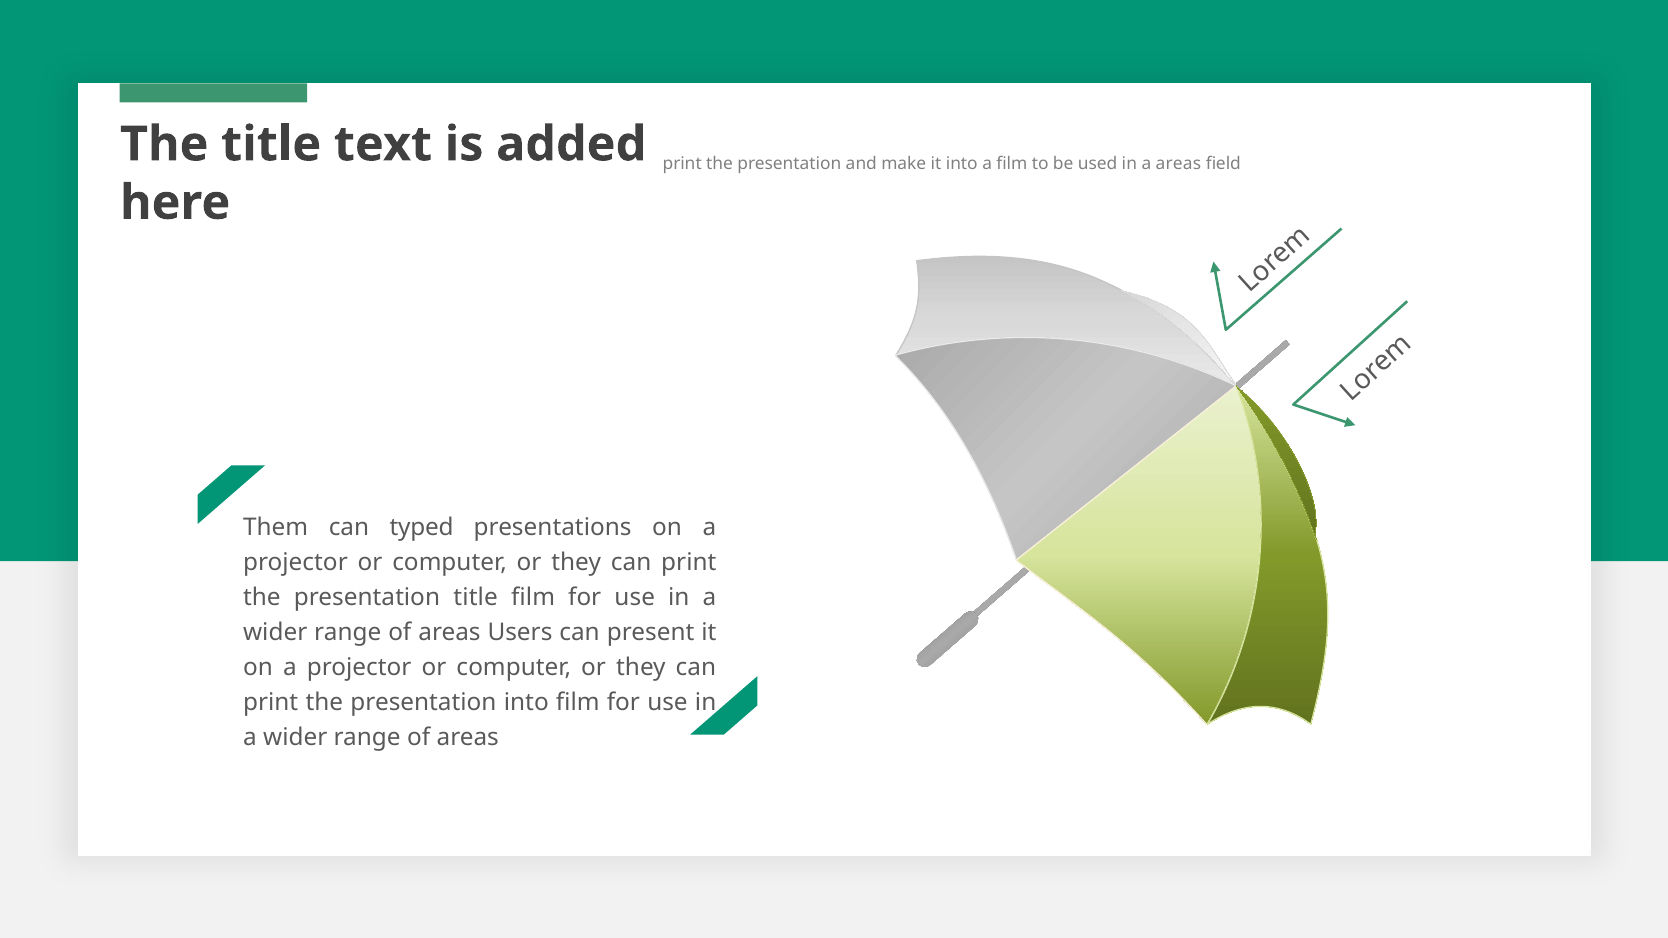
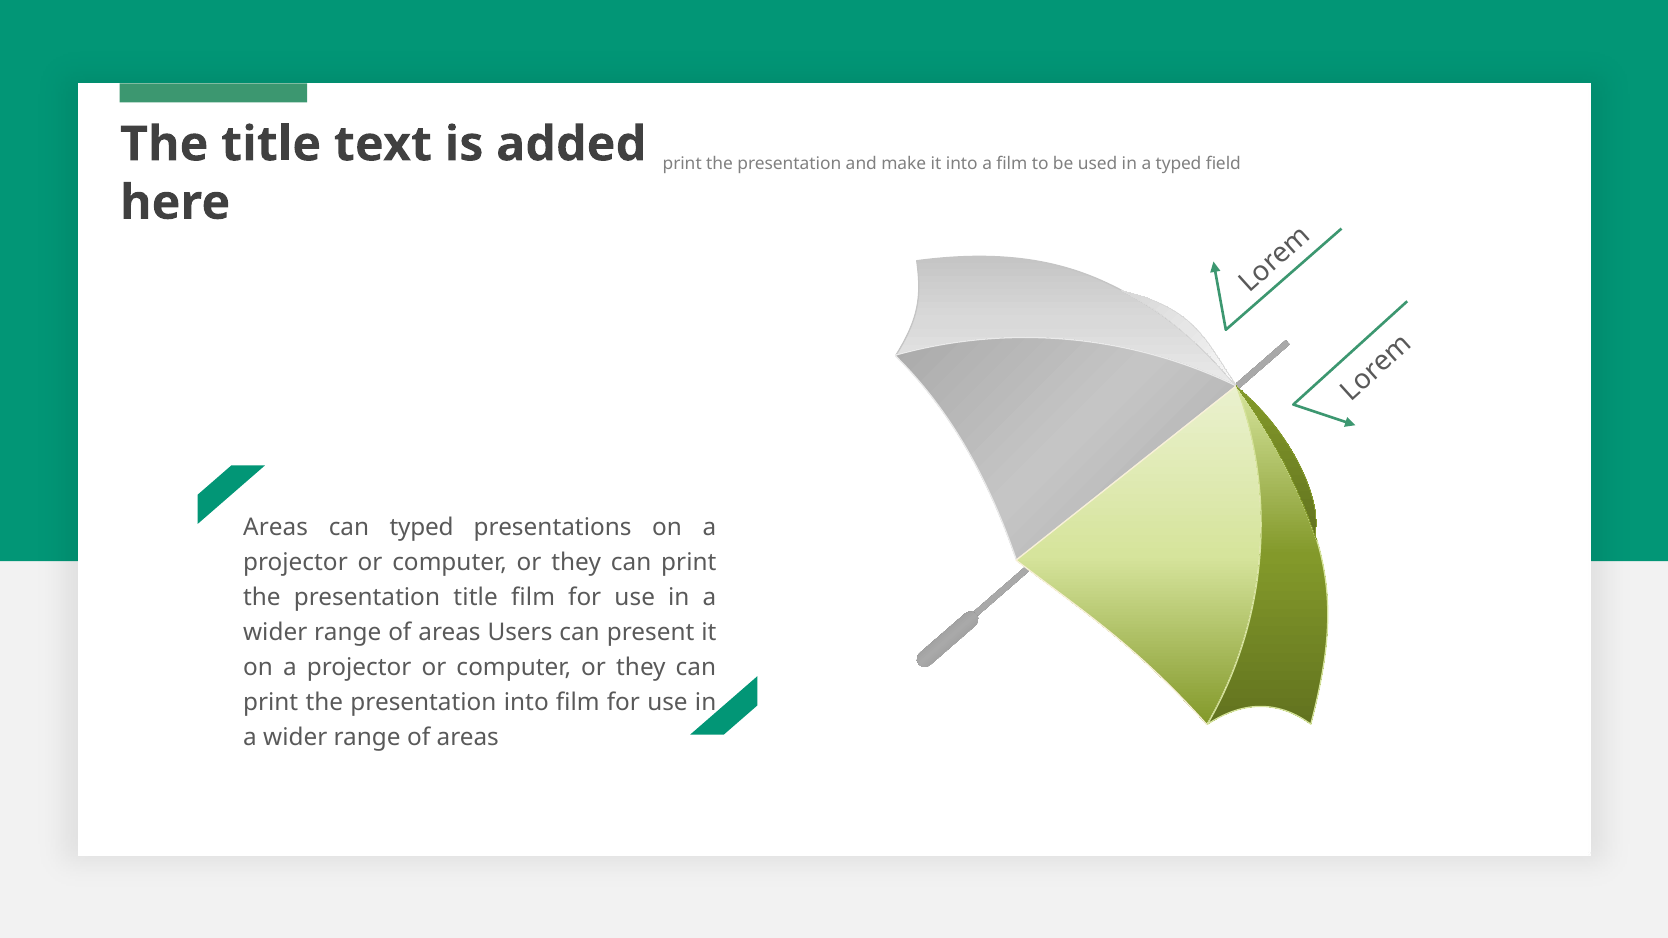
a areas: areas -> typed
Them at (276, 527): Them -> Areas
